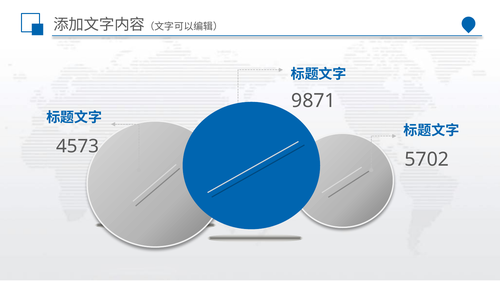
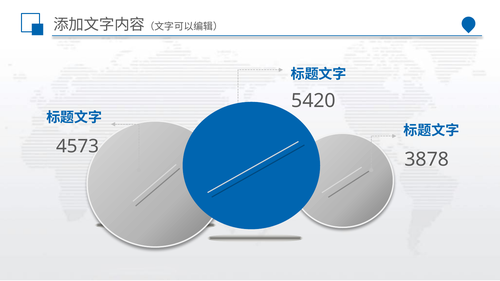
9871: 9871 -> 5420
5702: 5702 -> 3878
